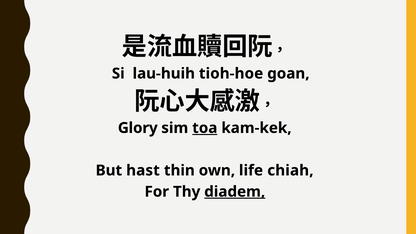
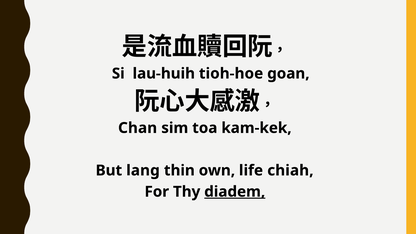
Glory: Glory -> Chan
toa underline: present -> none
hast: hast -> lang
